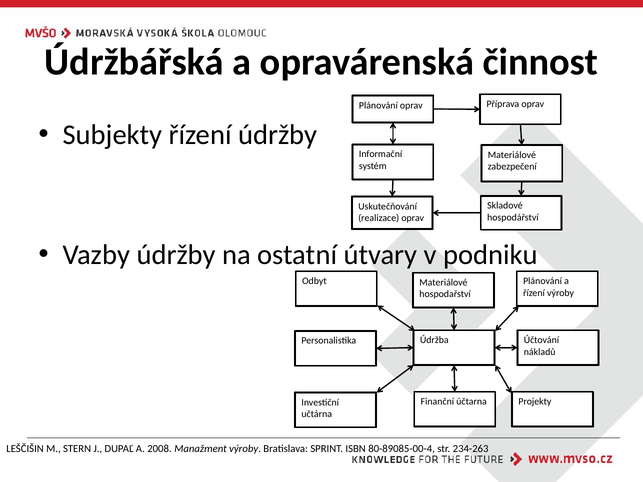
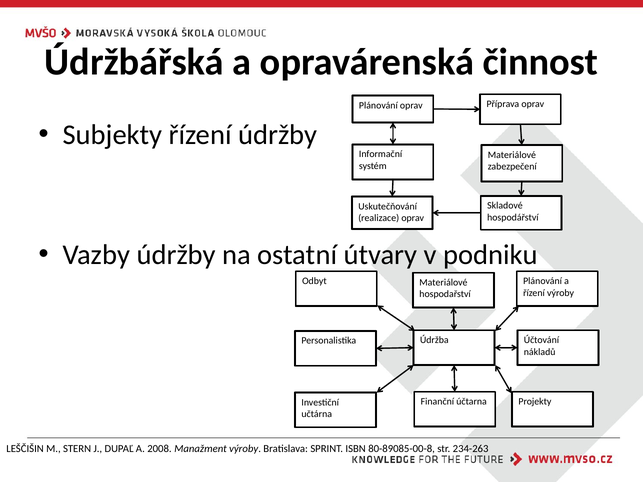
80-89085-00-4: 80-89085-00-4 -> 80-89085-00-8
